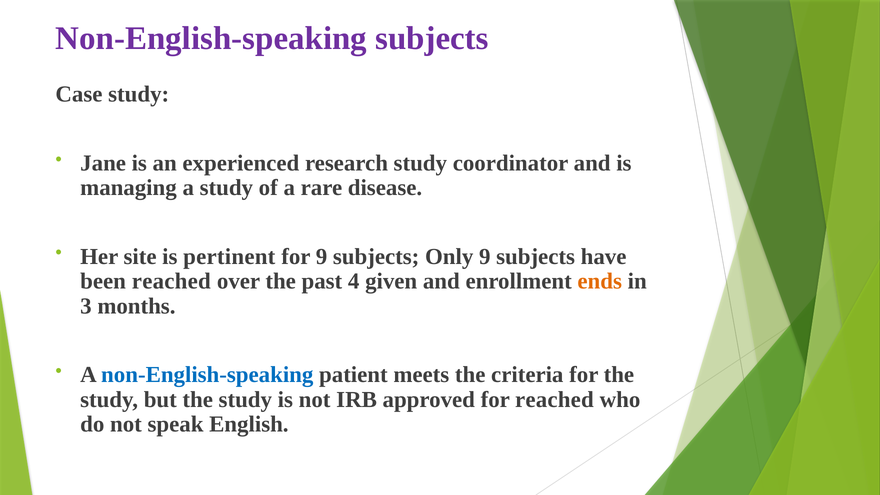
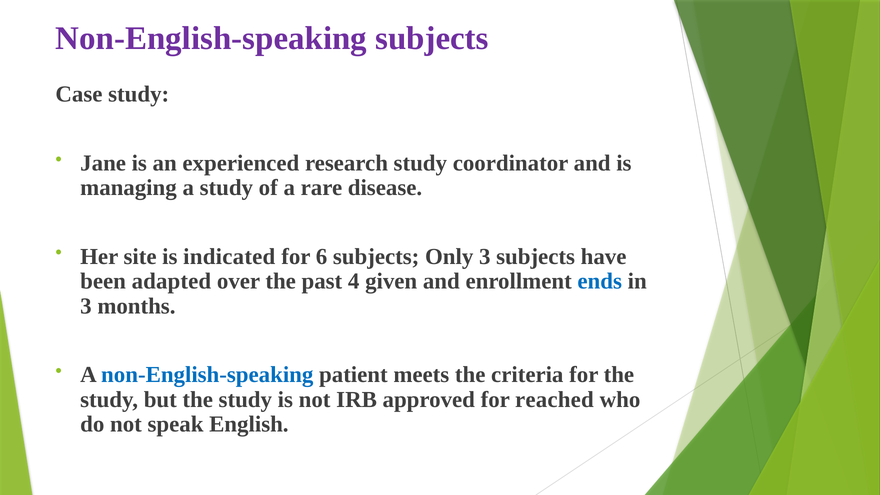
pertinent: pertinent -> indicated
for 9: 9 -> 6
Only 9: 9 -> 3
been reached: reached -> adapted
ends colour: orange -> blue
